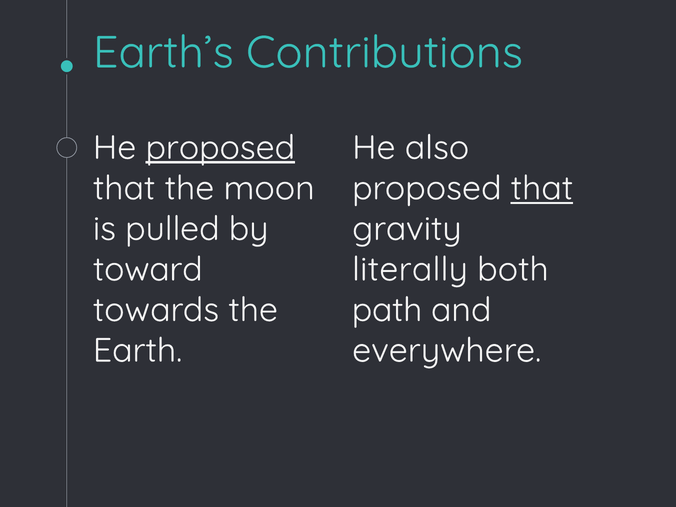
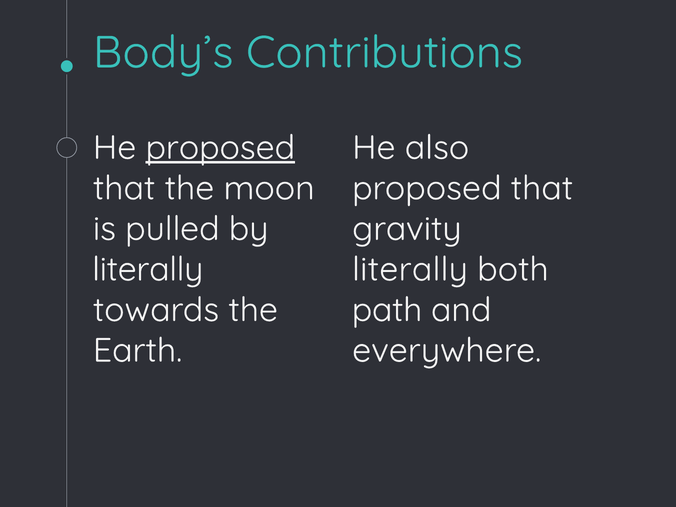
Earth’s: Earth’s -> Body’s
that at (542, 188) underline: present -> none
toward at (148, 269): toward -> literally
